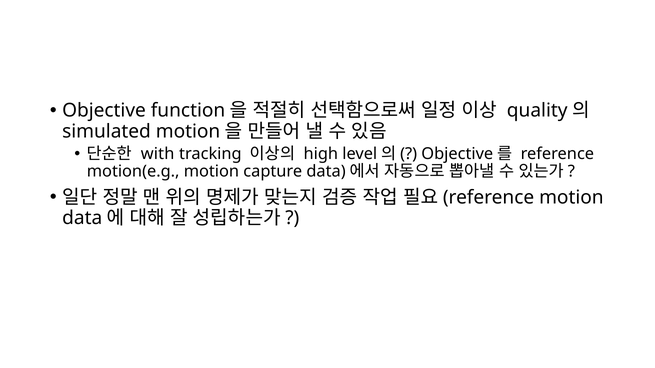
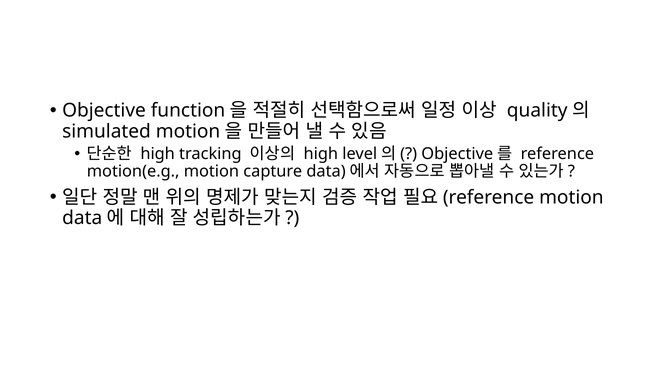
with at (158, 154): with -> high
